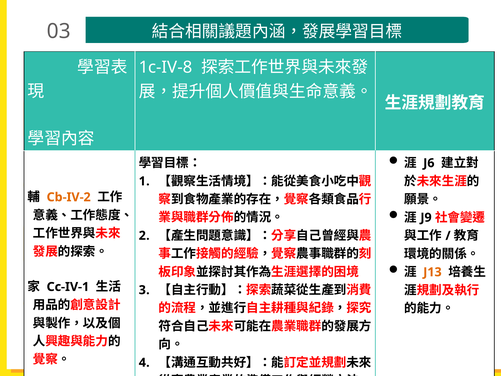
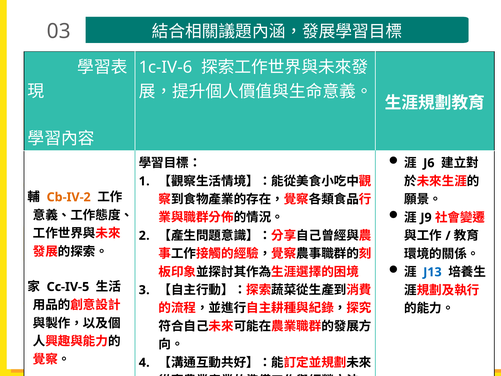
1c-IV-8: 1c-IV-8 -> 1c-IV-6
J13 colour: orange -> blue
Cc-IV-1: Cc-IV-1 -> Cc-IV-5
